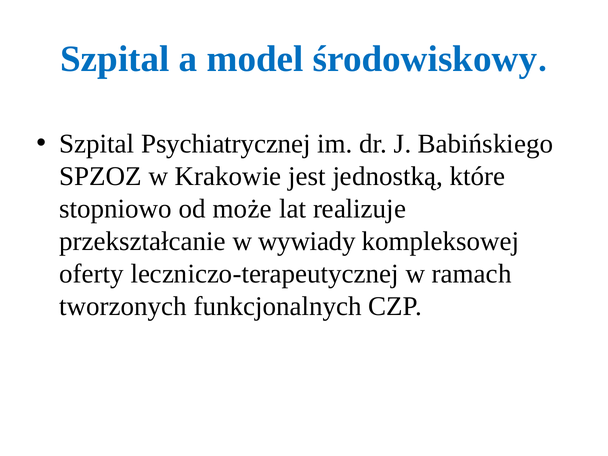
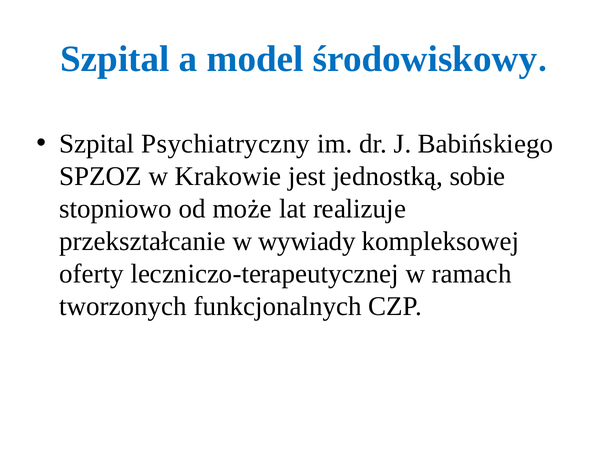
Psychiatrycznej: Psychiatrycznej -> Psychiatryczny
które: które -> sobie
